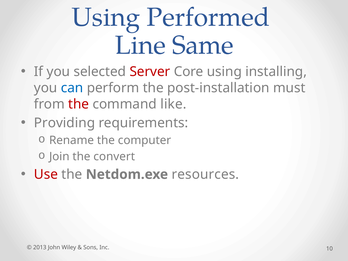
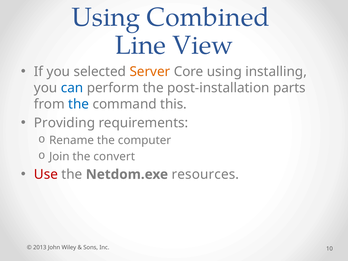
Performed: Performed -> Combined
Same: Same -> View
Server colour: red -> orange
must: must -> parts
the at (79, 104) colour: red -> blue
like: like -> this
